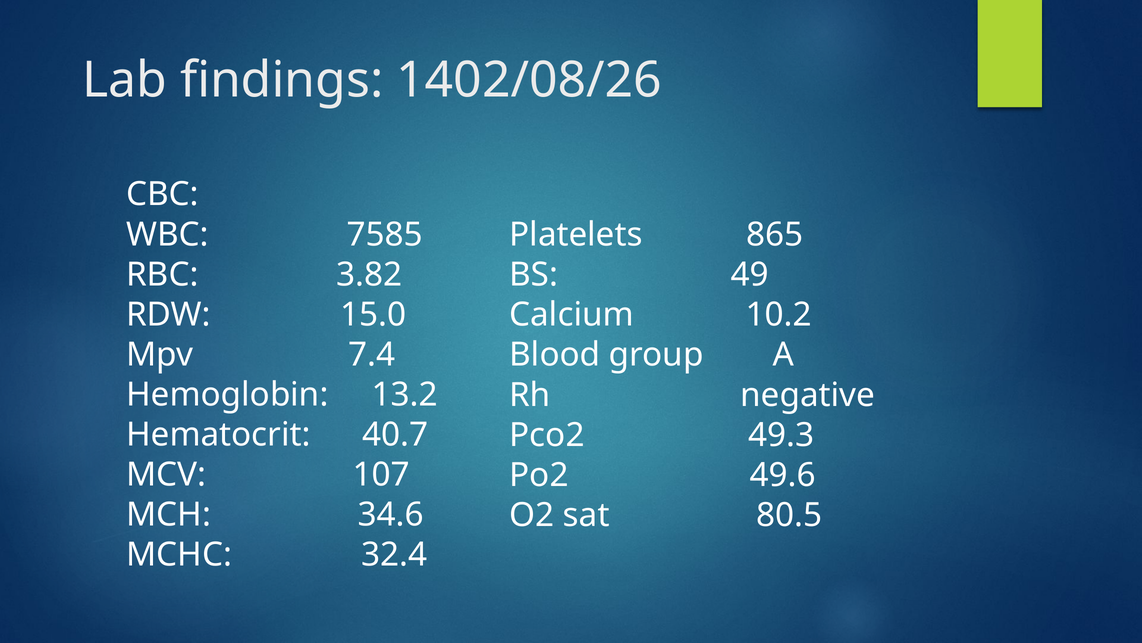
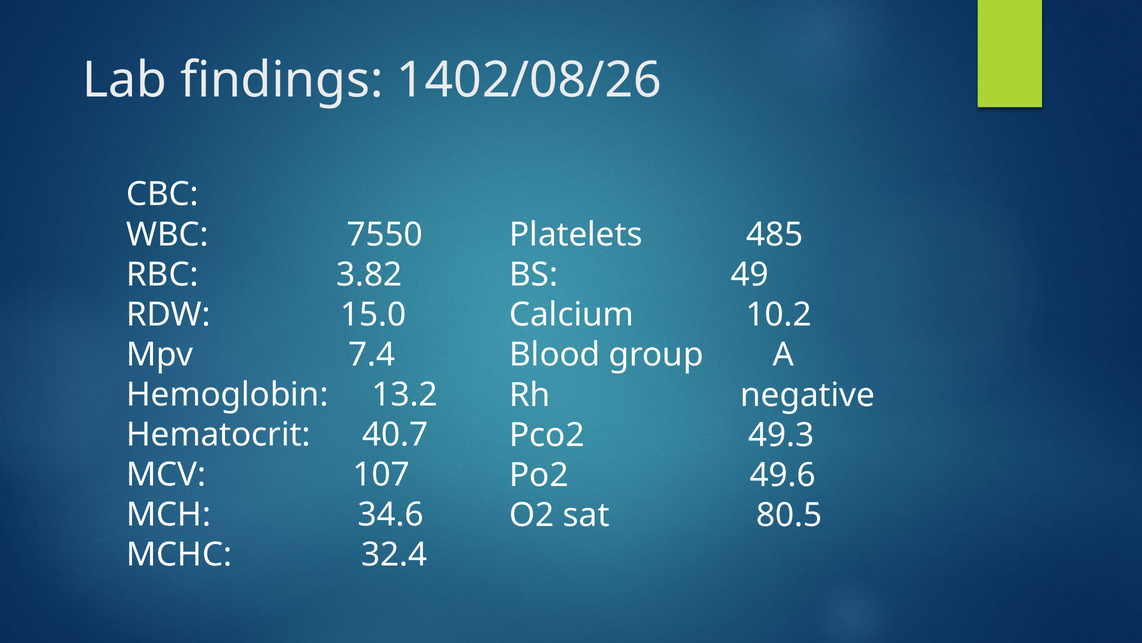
7585: 7585 -> 7550
865: 865 -> 485
